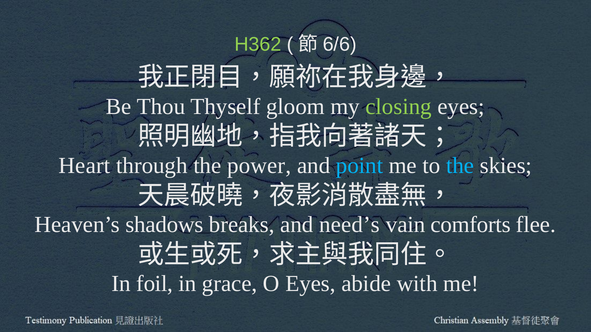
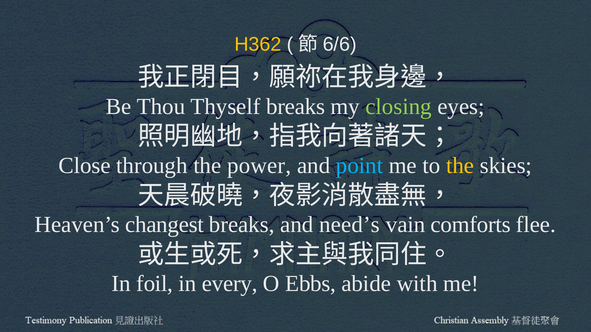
H362 colour: light green -> yellow
Thyself gloom: gloom -> breaks
Heart: Heart -> Close
the at (460, 166) colour: light blue -> yellow
shadows: shadows -> changest
grace: grace -> every
O Eyes: Eyes -> Ebbs
